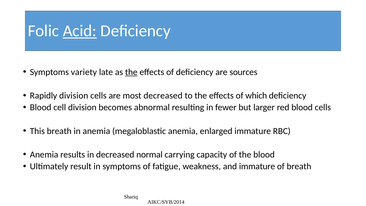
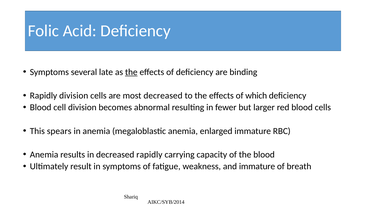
Acid underline: present -> none
variety: variety -> several
sources: sources -> binding
This breath: breath -> spears
decreased normal: normal -> rapidly
